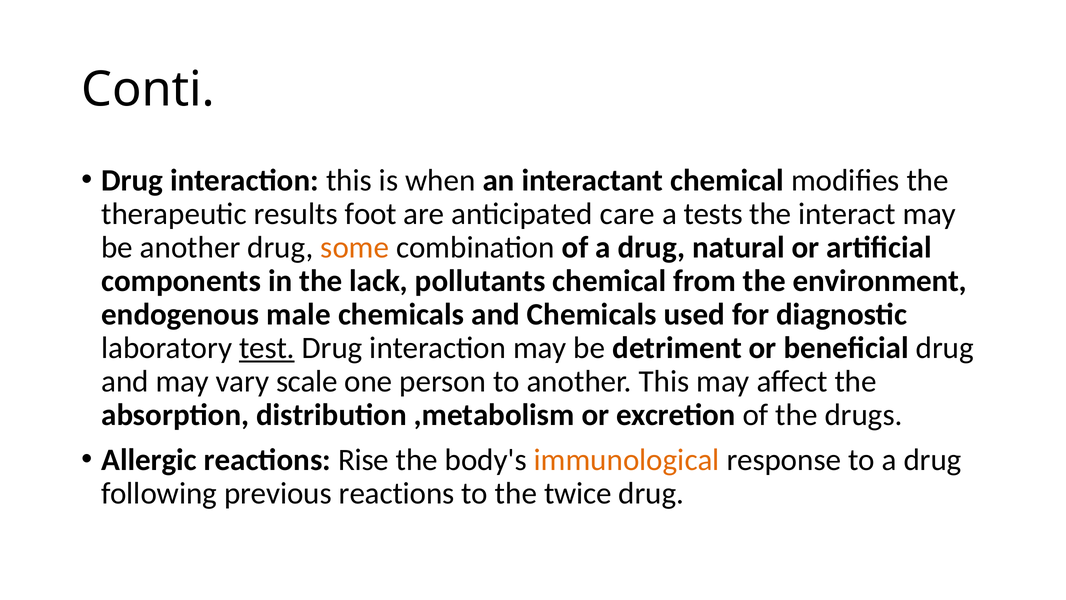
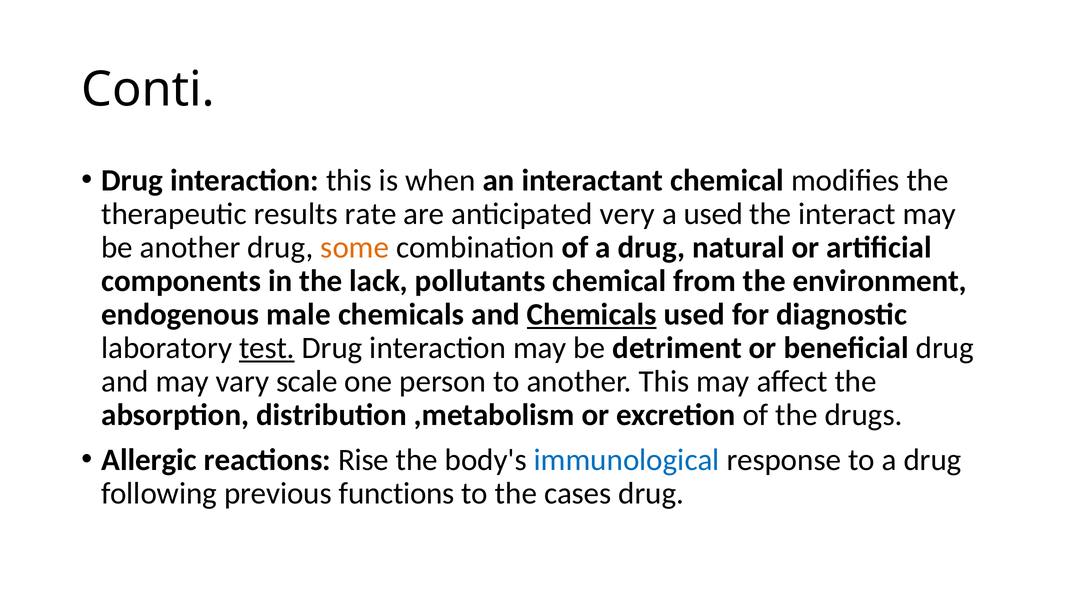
foot: foot -> rate
care: care -> very
a tests: tests -> used
Chemicals at (592, 314) underline: none -> present
immunological colour: orange -> blue
previous reactions: reactions -> functions
twice: twice -> cases
